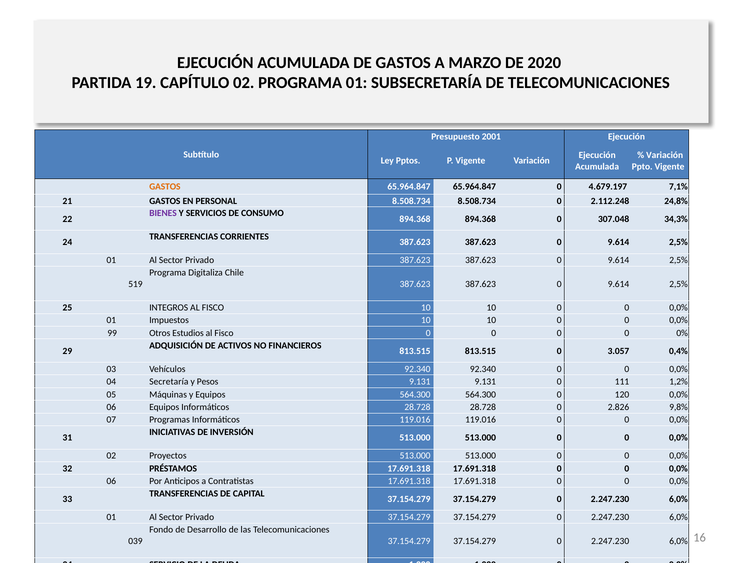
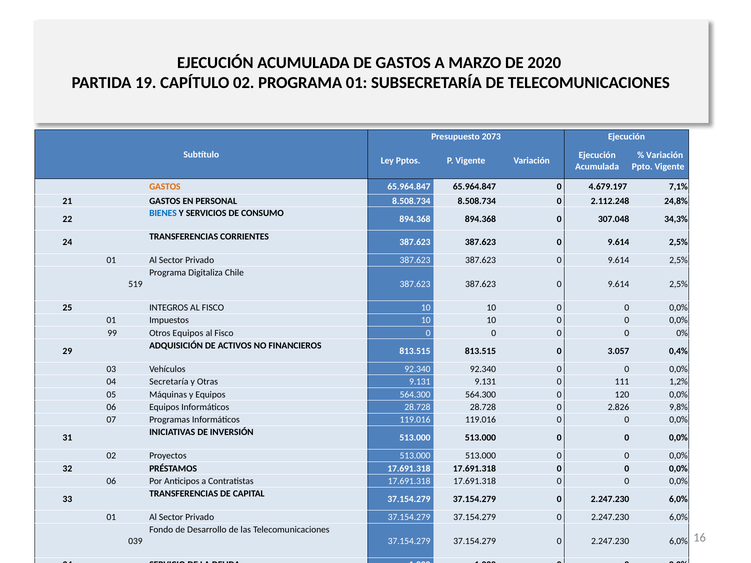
2001: 2001 -> 2073
BIENES colour: purple -> blue
Otros Estudios: Estudios -> Equipos
y Pesos: Pesos -> Otras
